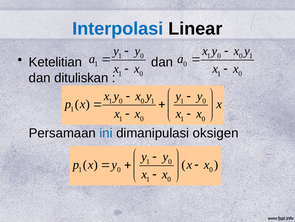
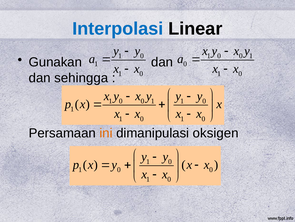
Ketelitian: Ketelitian -> Gunakan
dituliskan: dituliskan -> sehingga
ini colour: blue -> orange
